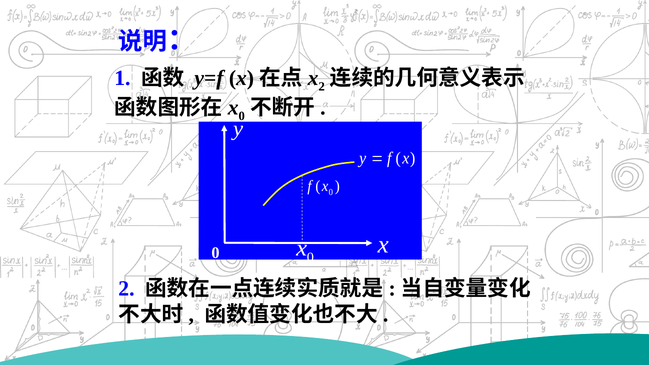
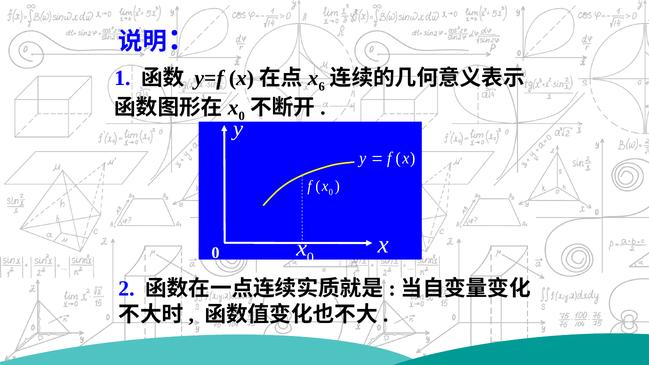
2 at (322, 87): 2 -> 6
